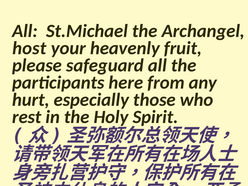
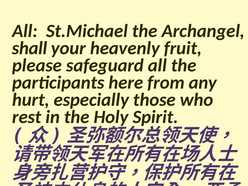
host: host -> shall
